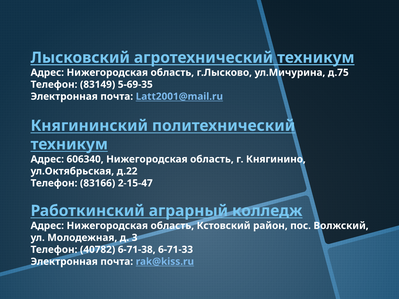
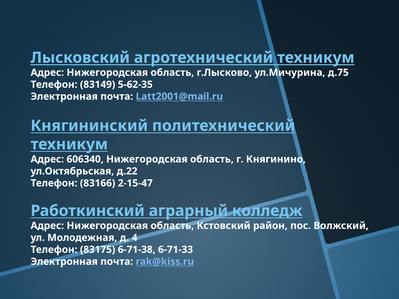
5-69-35: 5-69-35 -> 5-62-35
3: 3 -> 4
40782: 40782 -> 83175
